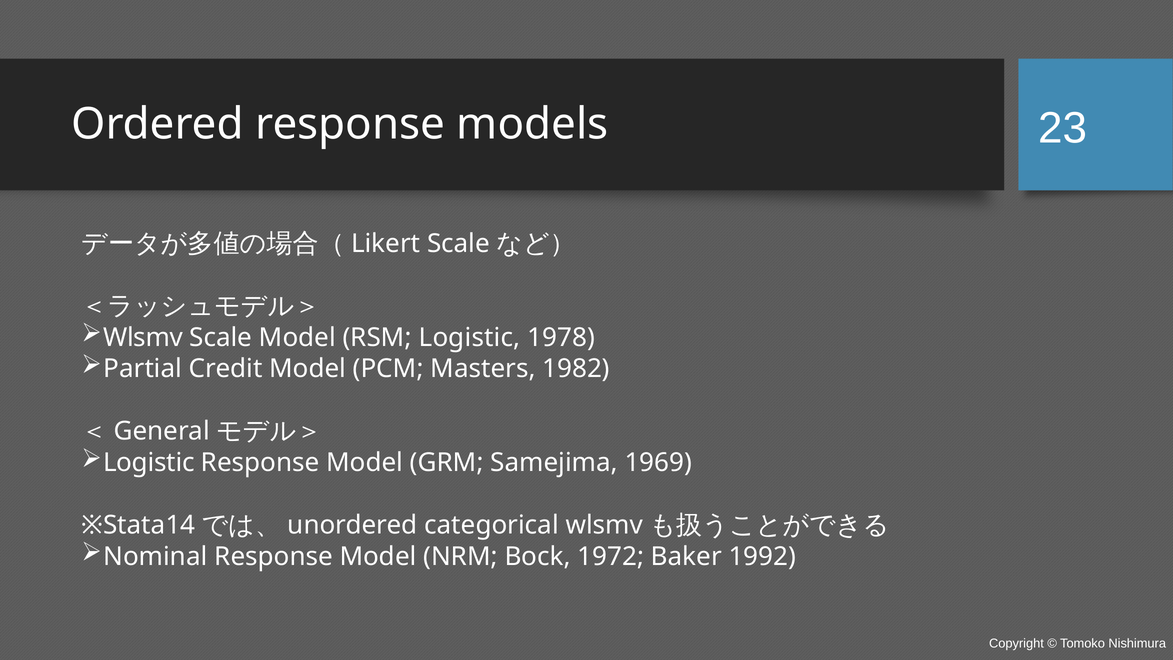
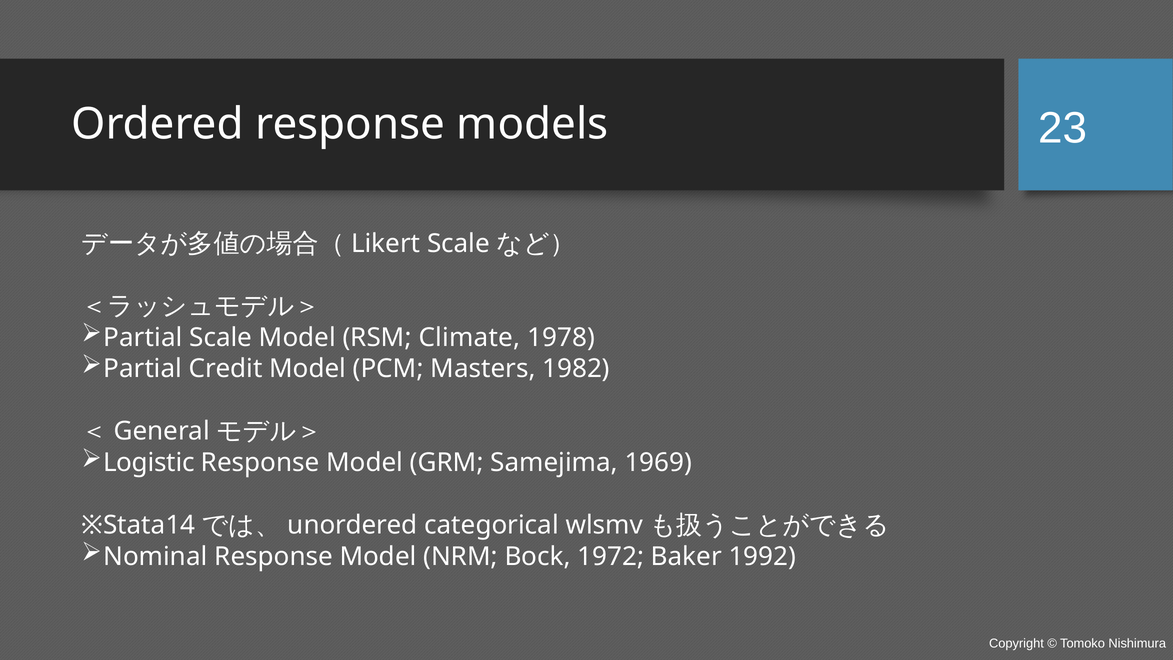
Wlsmv at (143, 337): Wlsmv -> Partial
RSM Logistic: Logistic -> Climate
